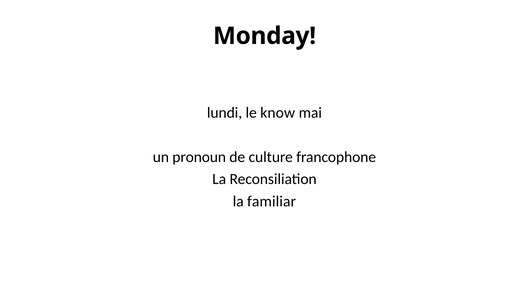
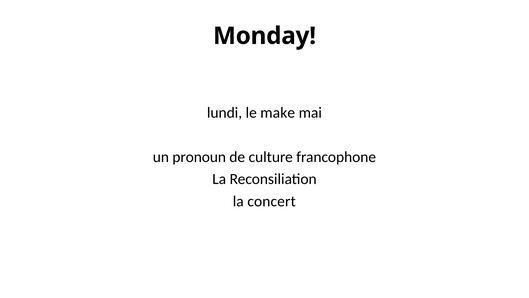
know: know -> make
familiar: familiar -> concert
